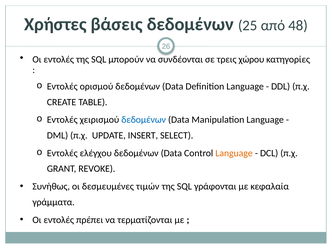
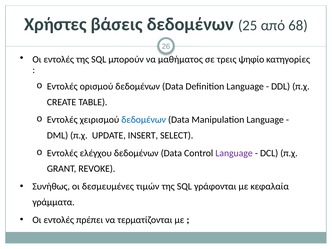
48: 48 -> 68
συνδέονται: συνδέονται -> μαθήματος
χώρου: χώρου -> ψηφίο
Language at (234, 153) colour: orange -> purple
